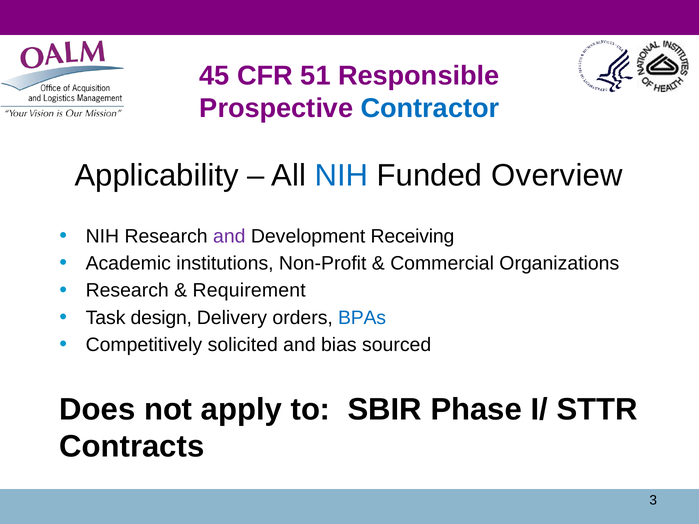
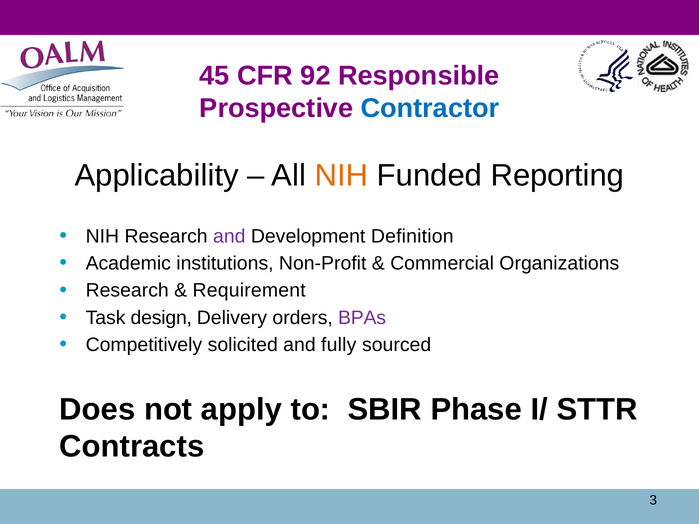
51: 51 -> 92
NIH at (341, 176) colour: blue -> orange
Overview: Overview -> Reporting
Receiving: Receiving -> Definition
BPAs colour: blue -> purple
bias: bias -> fully
